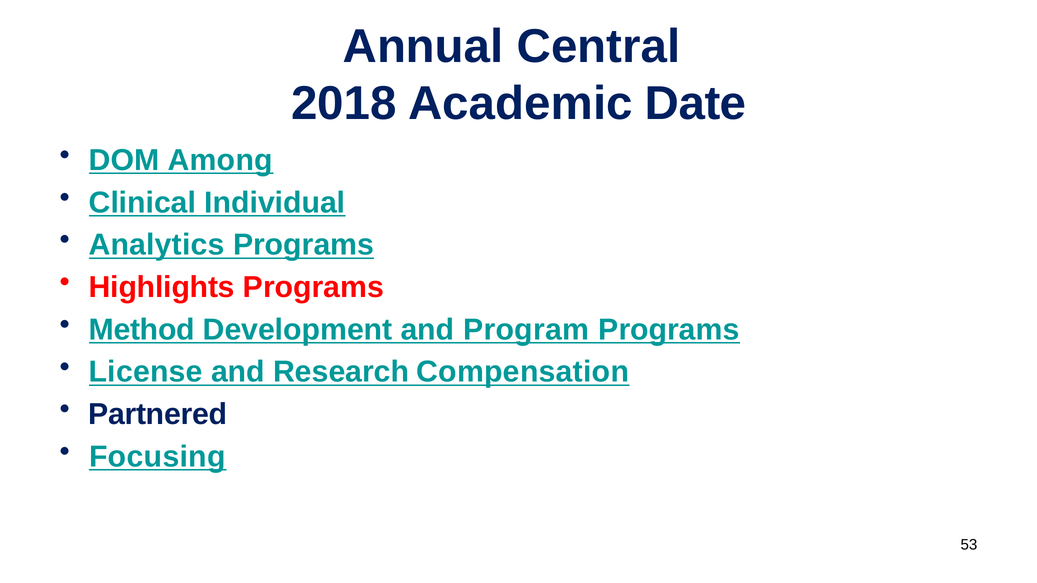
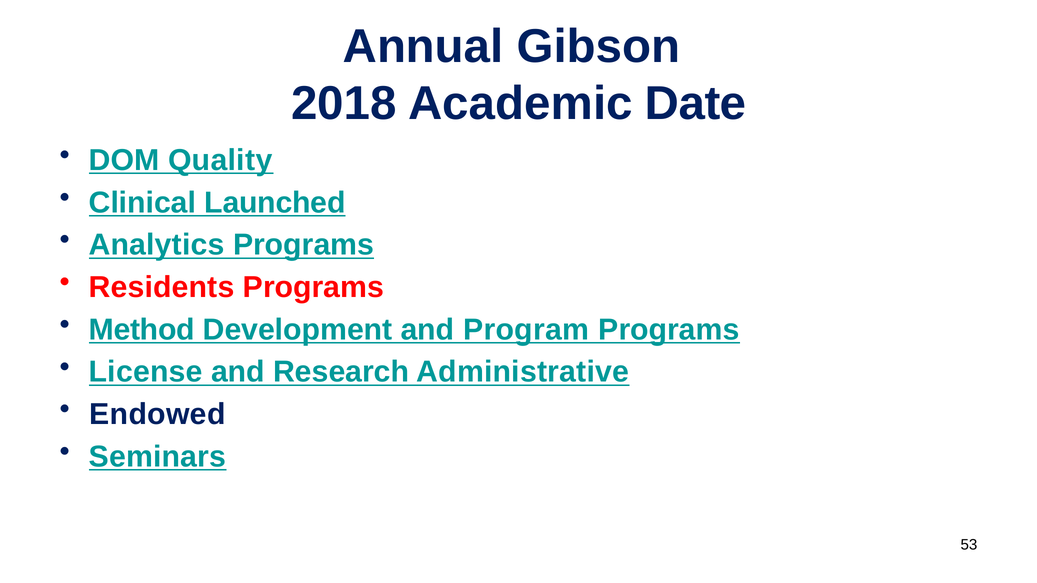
Central: Central -> Gibson
Among: Among -> Quality
Individual: Individual -> Launched
Highlights: Highlights -> Residents
Compensation: Compensation -> Administrative
Partnered: Partnered -> Endowed
Focusing: Focusing -> Seminars
